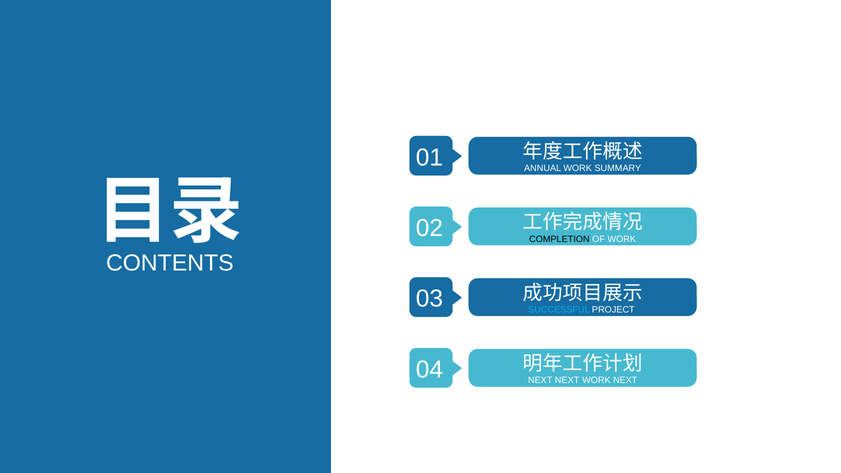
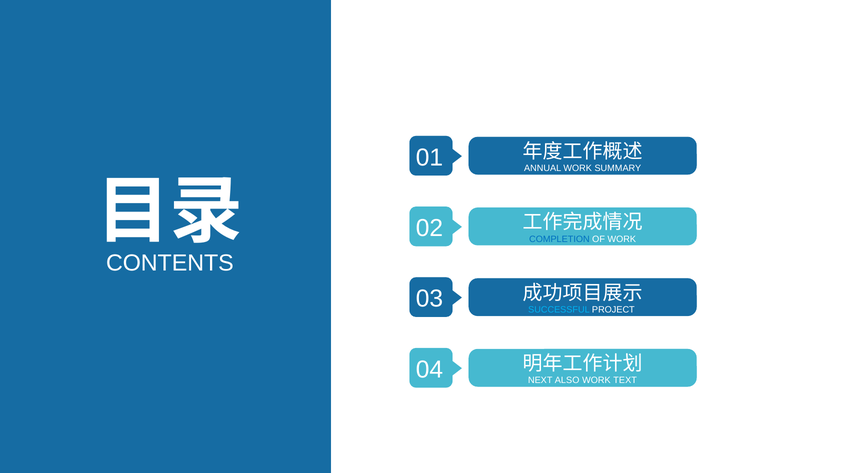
COMPLETION colour: black -> blue
NEXT NEXT: NEXT -> ALSO
WORK NEXT: NEXT -> TEXT
